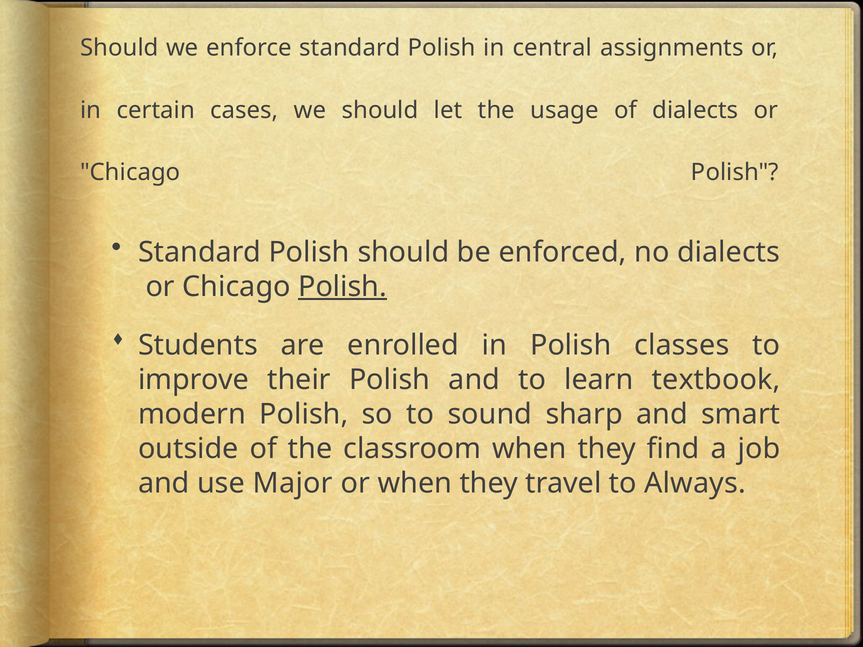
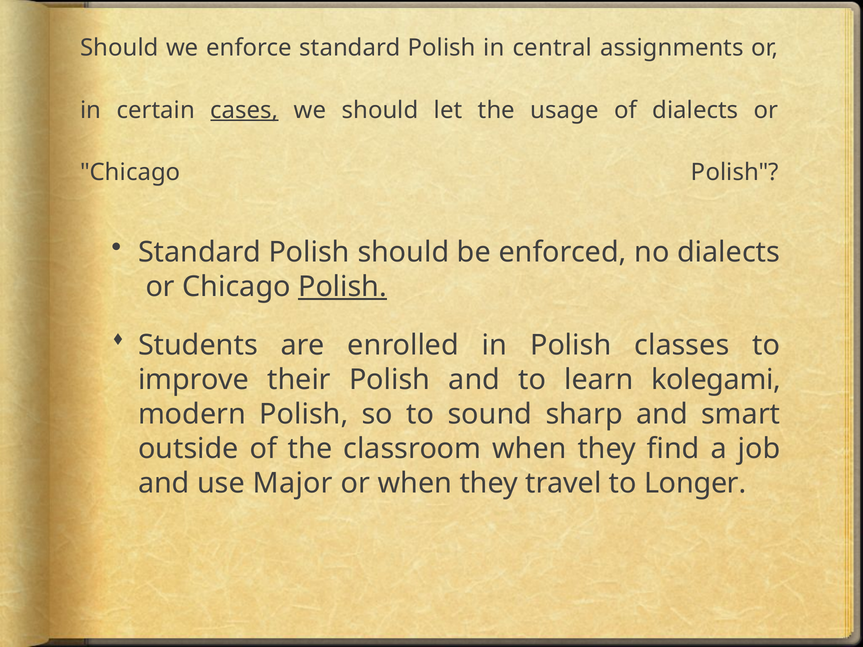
cases underline: none -> present
textbook: textbook -> kolegami
Always: Always -> Longer
